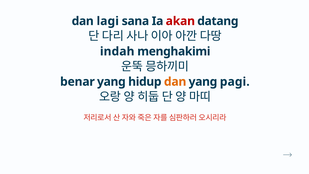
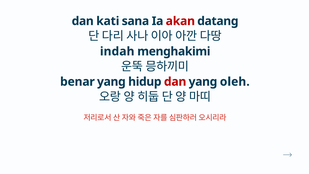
lagi: lagi -> kati
dan at (175, 82) colour: orange -> red
pagi: pagi -> oleh
